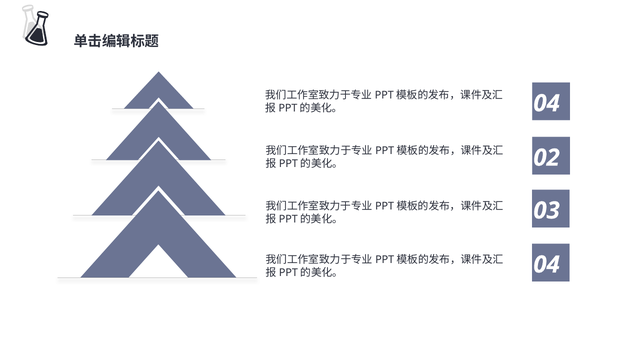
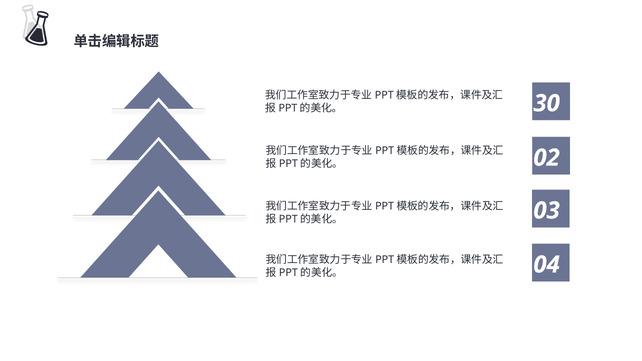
04 at (547, 103): 04 -> 30
